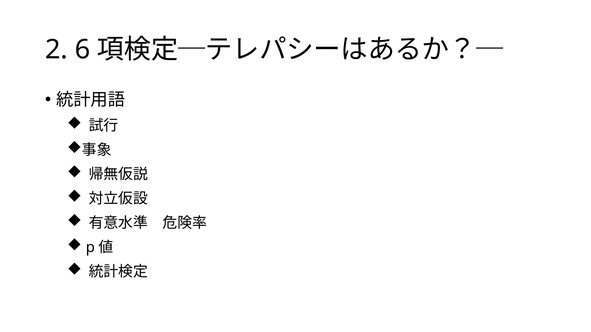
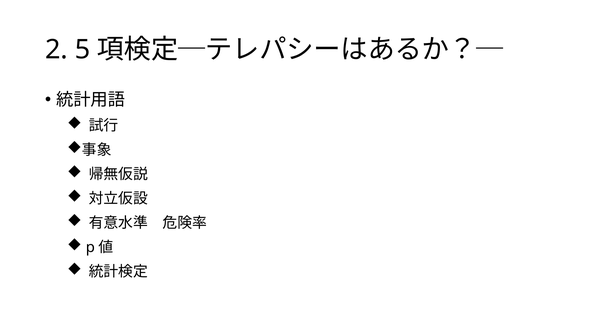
6: 6 -> 5
